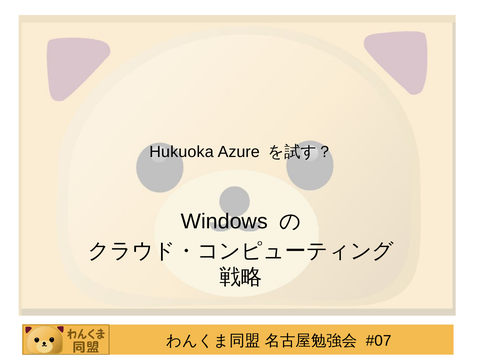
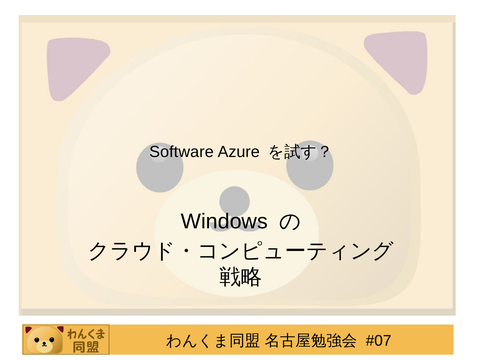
Hukuoka: Hukuoka -> Software
